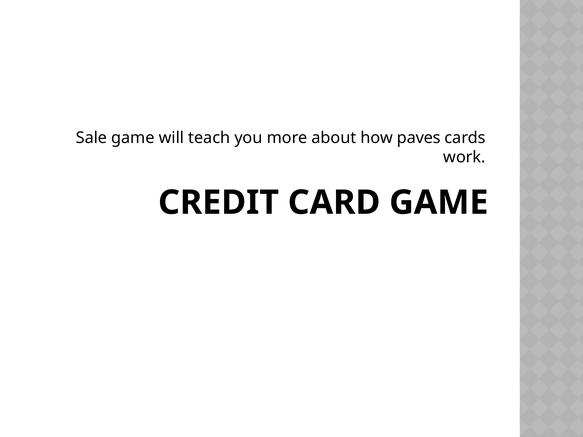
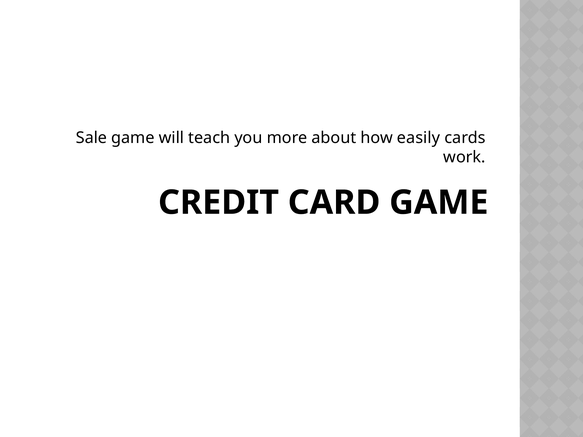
paves: paves -> easily
